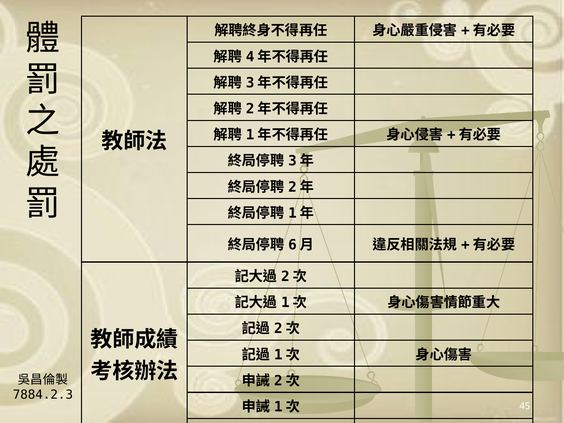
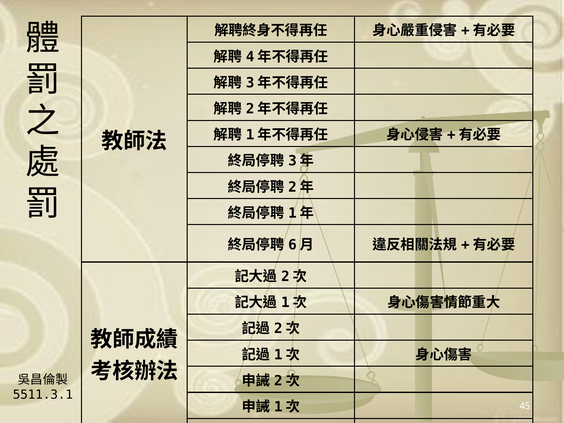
7884.2.3: 7884.2.3 -> 5511.3.1
